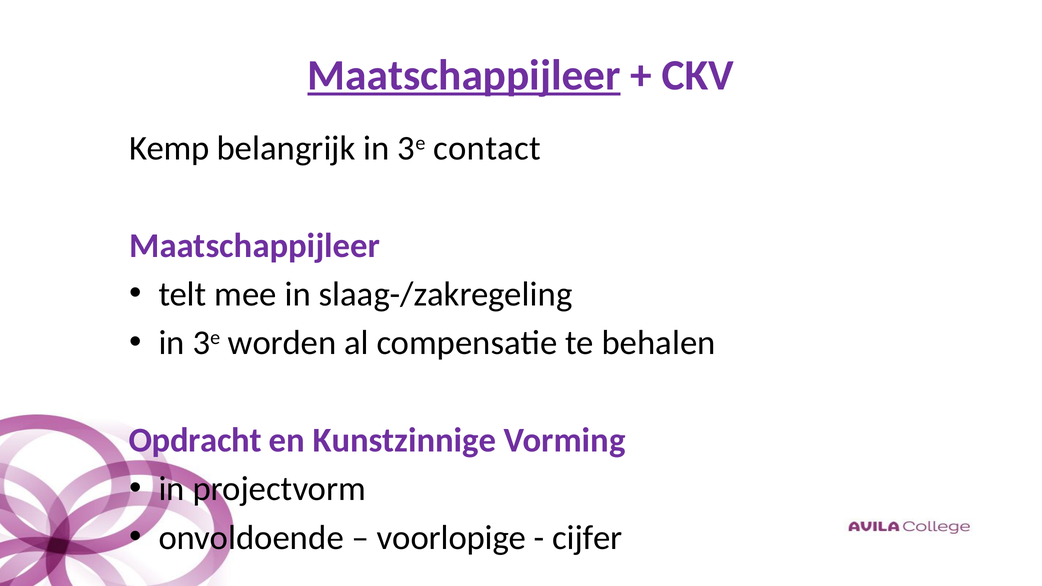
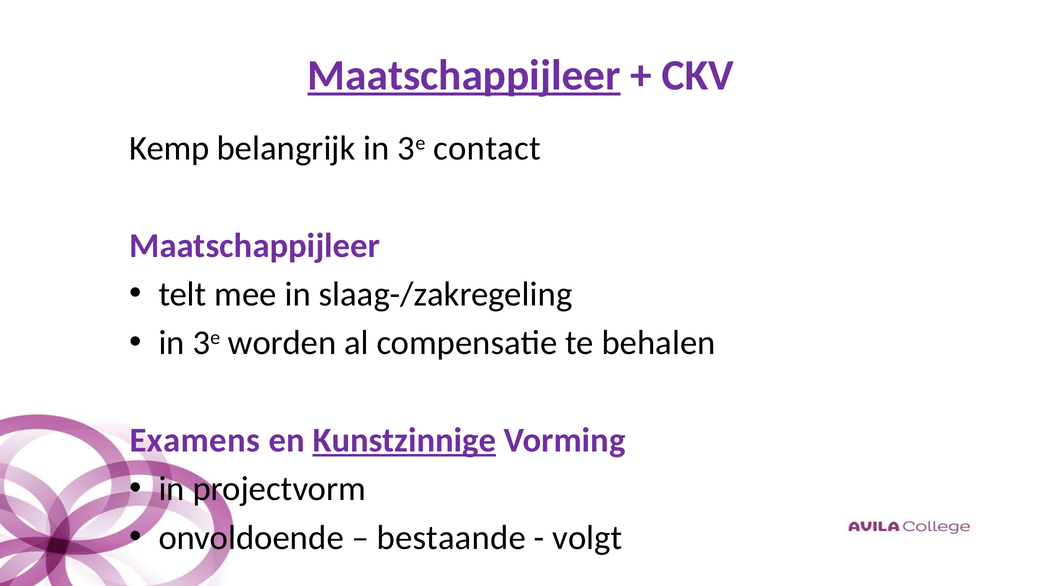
Opdracht: Opdracht -> Examens
Kunstzinnige underline: none -> present
voorlopige: voorlopige -> bestaande
cijfer: cijfer -> volgt
